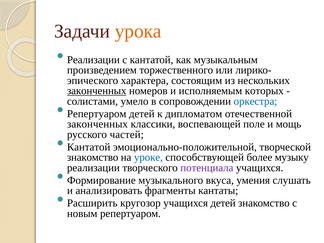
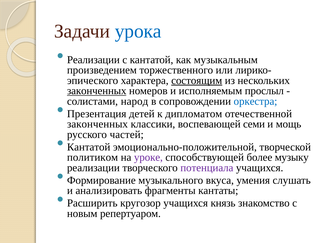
урока colour: orange -> blue
состоящим underline: none -> present
которых: которых -> прослыл
умело: умело -> народ
Репертуаром at (97, 114): Репертуаром -> Презентация
поле: поле -> семи
знакомство at (93, 157): знакомство -> политиком
уроке colour: blue -> purple
учащихся детей: детей -> князь
